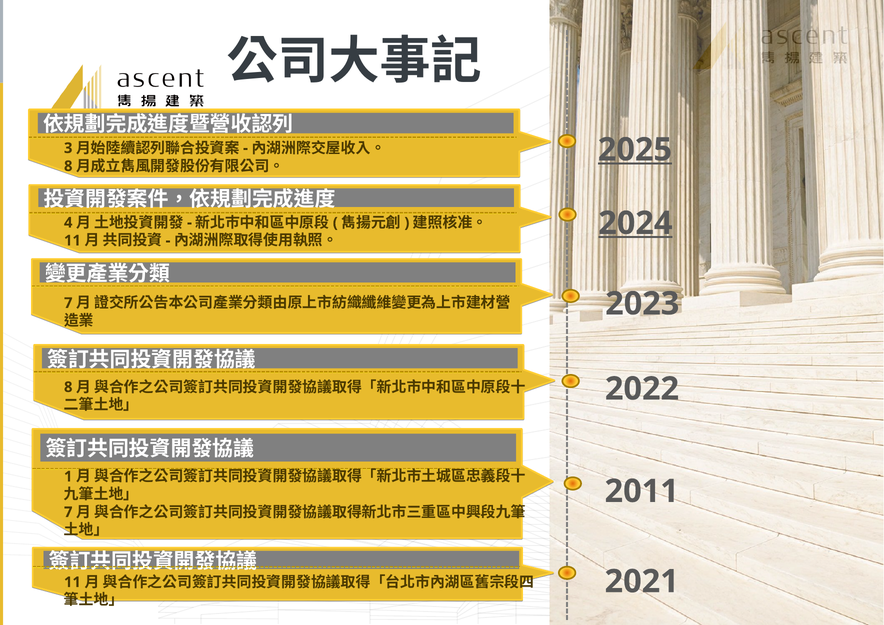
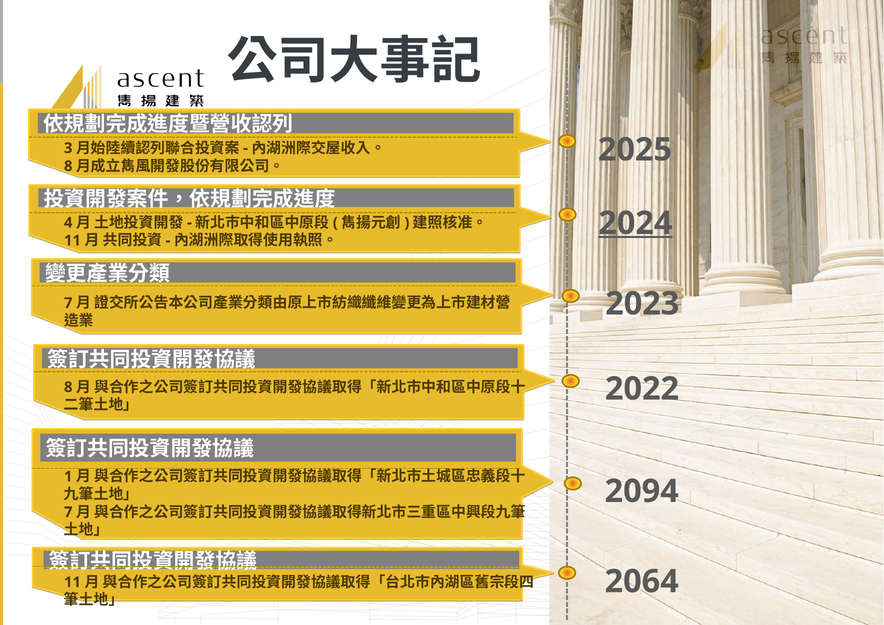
2025 underline: present -> none
2011: 2011 -> 2094
2021: 2021 -> 2064
